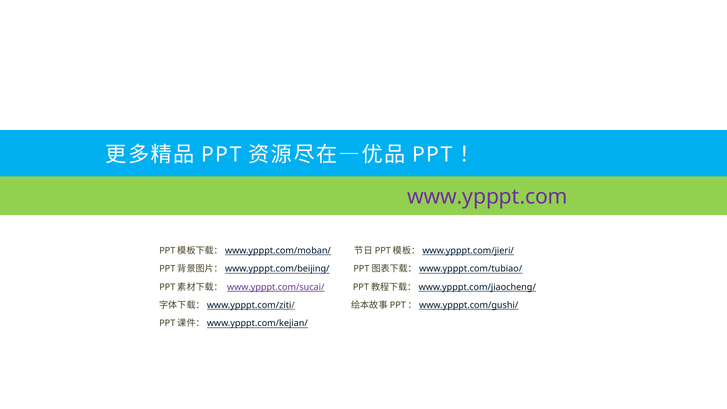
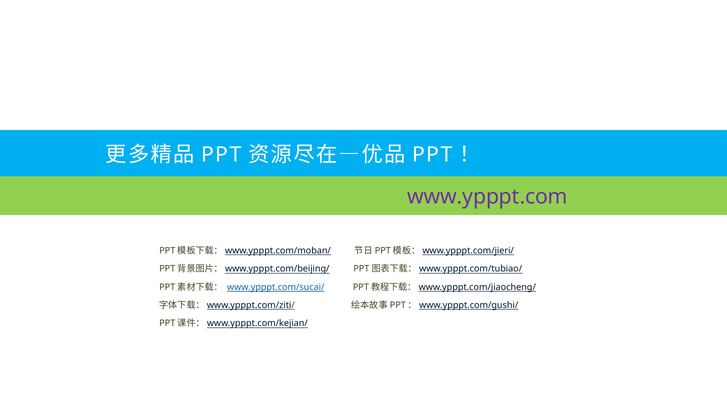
www.ypppt.com/sucai/ colour: purple -> blue
